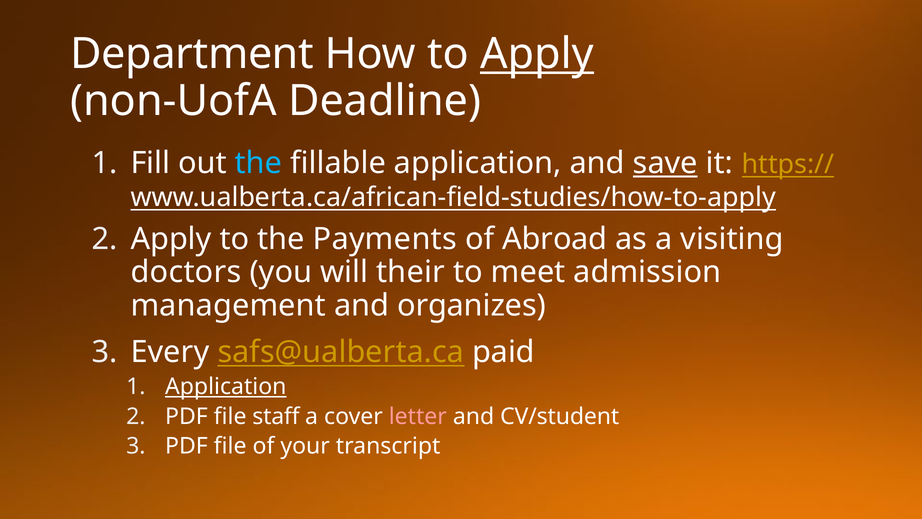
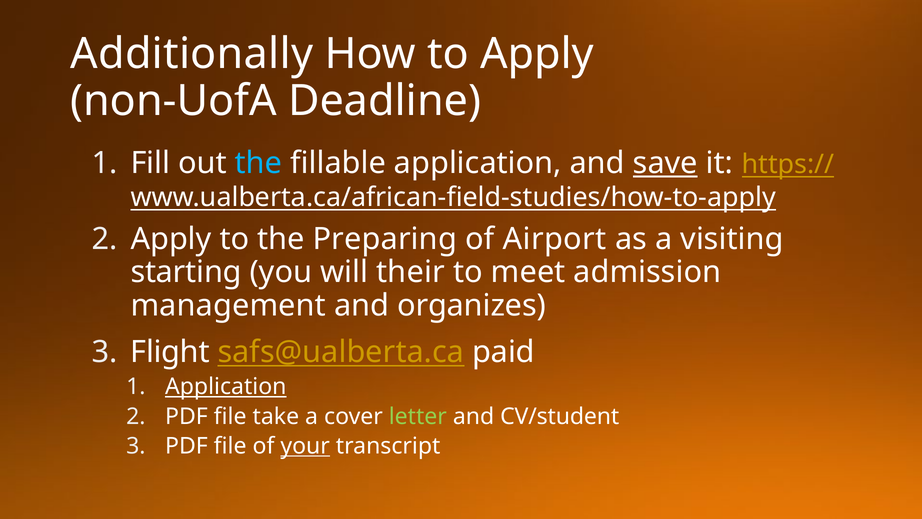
Department: Department -> Additionally
Apply at (537, 54) underline: present -> none
Payments: Payments -> Preparing
Abroad: Abroad -> Airport
doctors: doctors -> starting
Every: Every -> Flight
staff: staff -> take
letter colour: pink -> light green
your underline: none -> present
